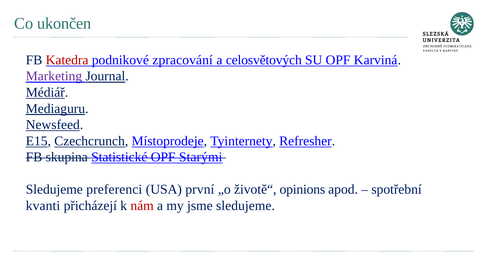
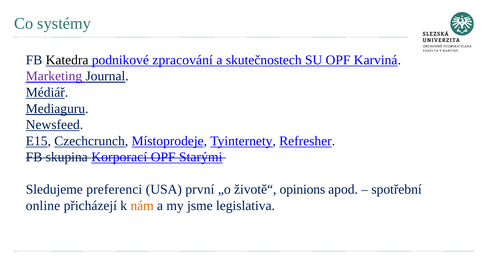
ukončen: ukončen -> systémy
Katedra colour: red -> black
celosvětových: celosvětových -> skutečnostech
Statistické: Statistické -> Korporací
kvanti: kvanti -> online
nám colour: red -> orange
jsme sledujeme: sledujeme -> legislativa
